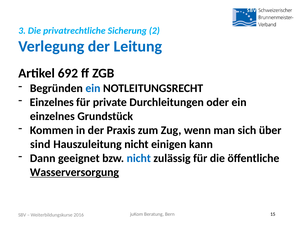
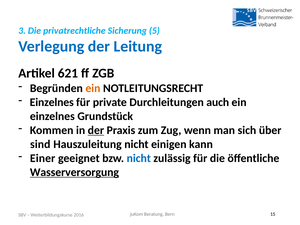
2: 2 -> 5
692: 692 -> 621
ein at (93, 88) colour: blue -> orange
oder: oder -> auch
der at (96, 130) underline: none -> present
Dann: Dann -> Einer
